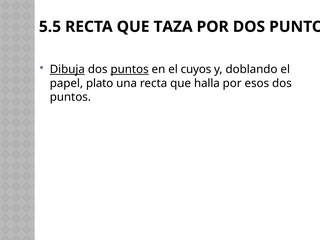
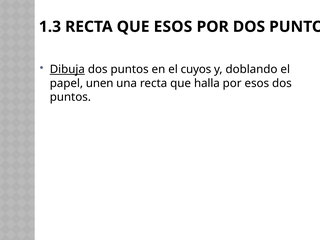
5.5: 5.5 -> 1.3
QUE TAZA: TAZA -> ESOS
puntos at (130, 69) underline: present -> none
plato: plato -> unen
